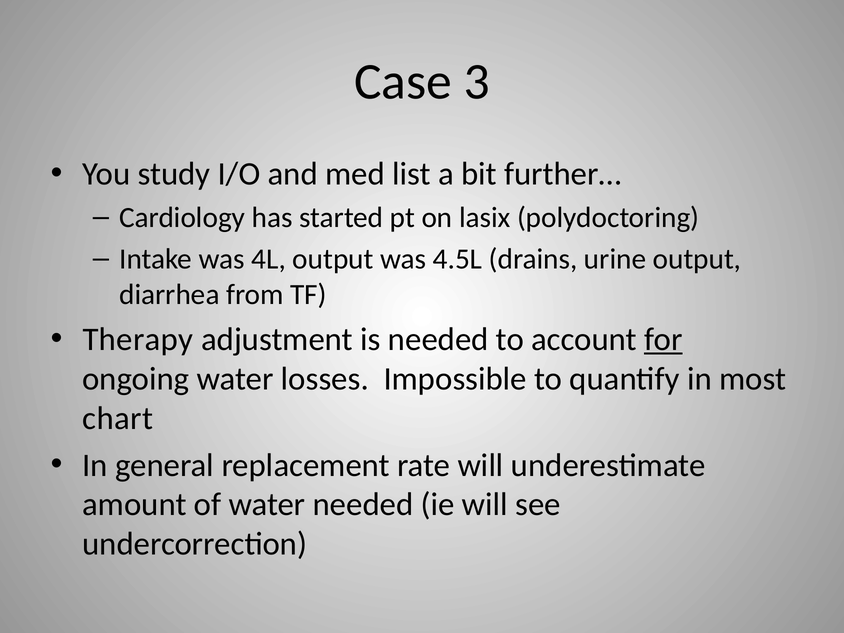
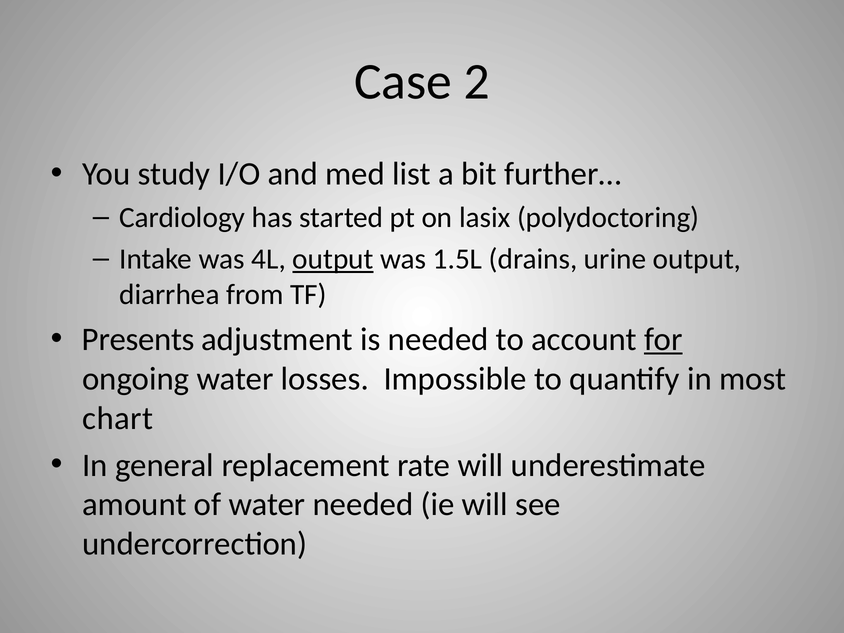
3: 3 -> 2
output at (333, 259) underline: none -> present
4.5L: 4.5L -> 1.5L
Therapy: Therapy -> Presents
